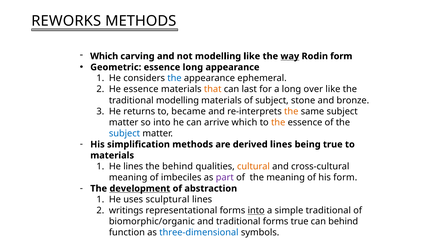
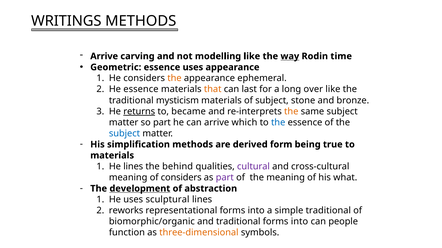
REWORKS: REWORKS -> WRITINGS
Which at (104, 56): Which -> Arrive
Rodin form: form -> time
essence long: long -> uses
the at (174, 78) colour: blue -> orange
traditional modelling: modelling -> mysticism
returns underline: none -> present
so into: into -> part
the at (278, 123) colour: orange -> blue
derived lines: lines -> form
cultural colour: orange -> purple
of imbeciles: imbeciles -> considers
his form: form -> what
writings: writings -> reworks
into at (256, 211) underline: present -> none
true at (300, 222): true -> into
can behind: behind -> people
three-dimensional colour: blue -> orange
